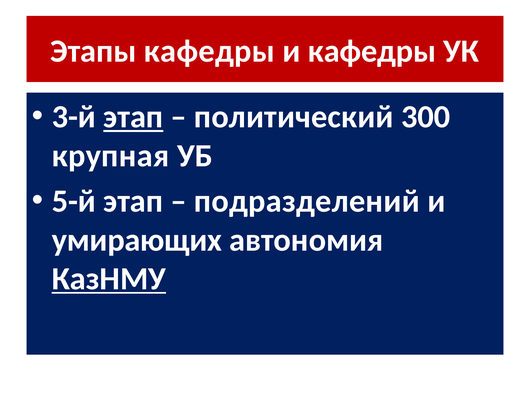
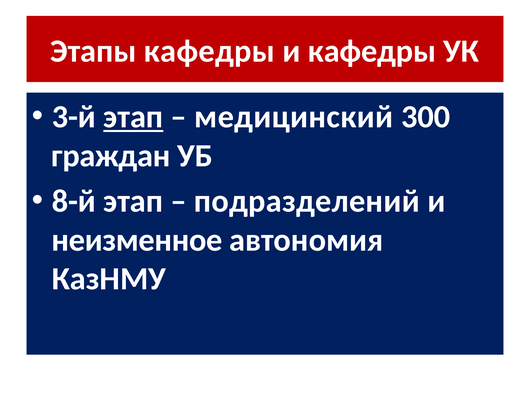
политический: политический -> медицинский
крупная: крупная -> граждан
5-й: 5-й -> 8-й
умирающих: умирающих -> неизменное
КазНМУ underline: present -> none
